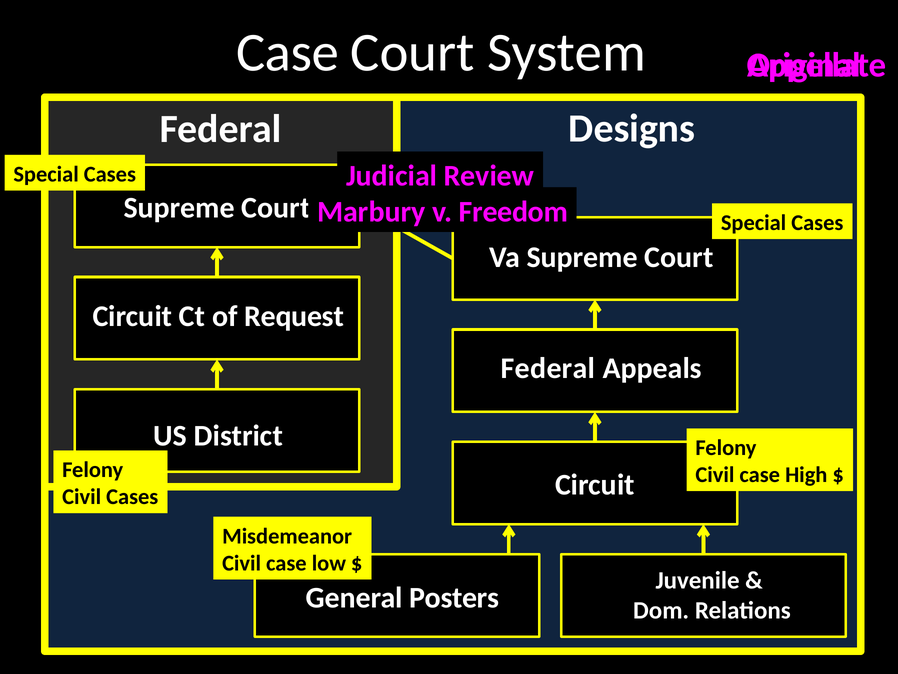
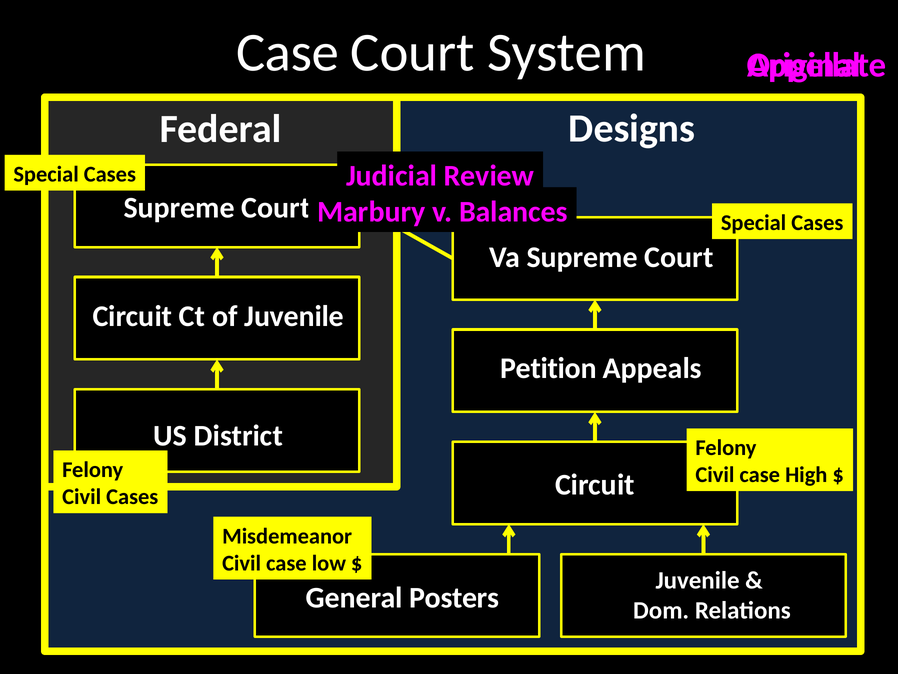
Freedom: Freedom -> Balances
of Request: Request -> Juvenile
Federal at (548, 368): Federal -> Petition
